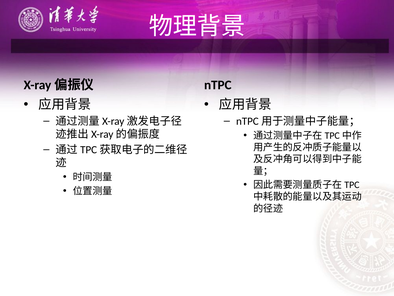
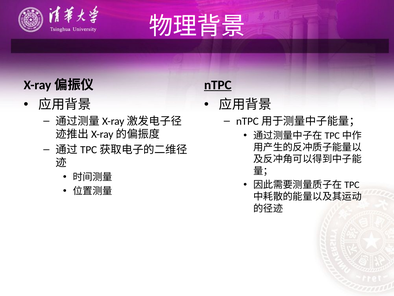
nTPC underline: none -> present
